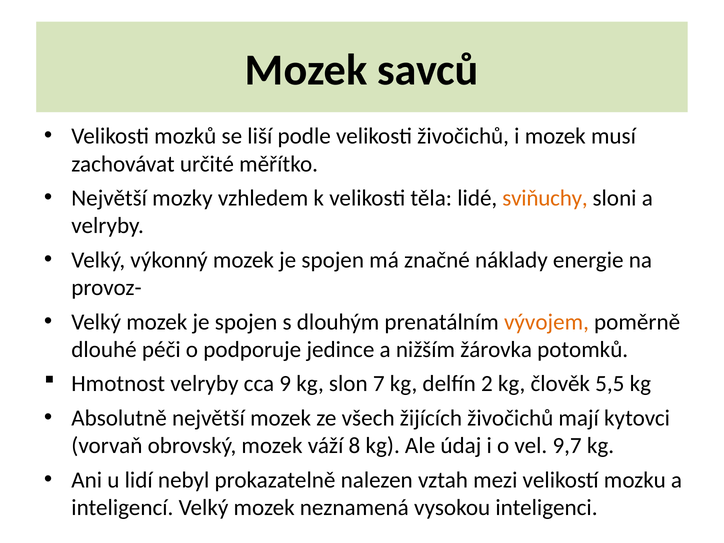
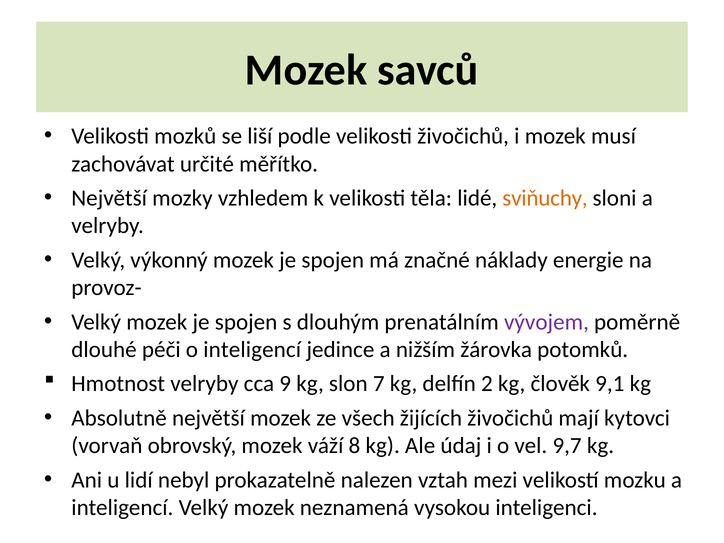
vývojem colour: orange -> purple
o podporuje: podporuje -> inteligencí
5,5: 5,5 -> 9,1
